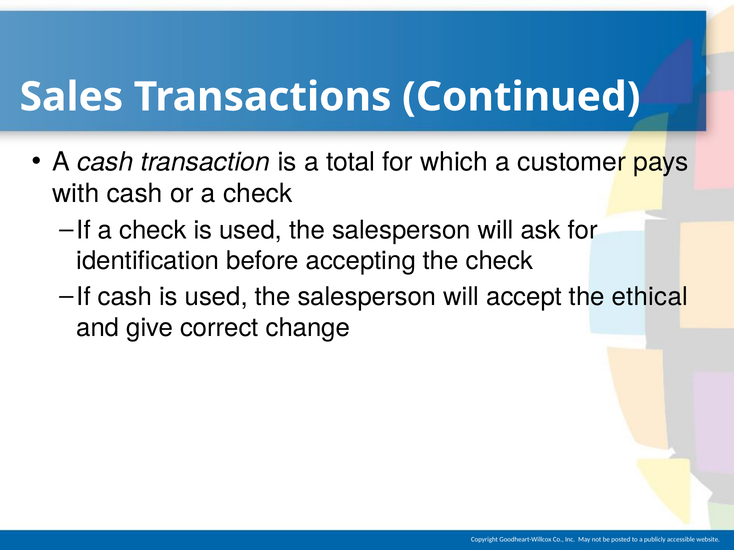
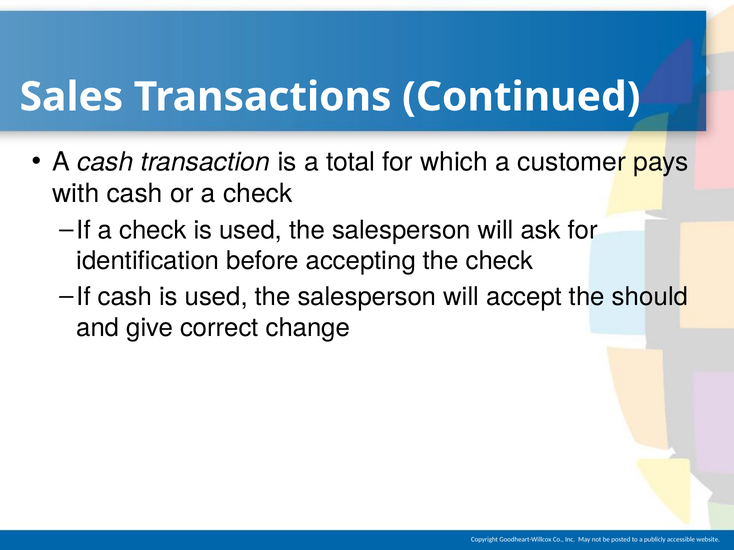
ethical: ethical -> should
